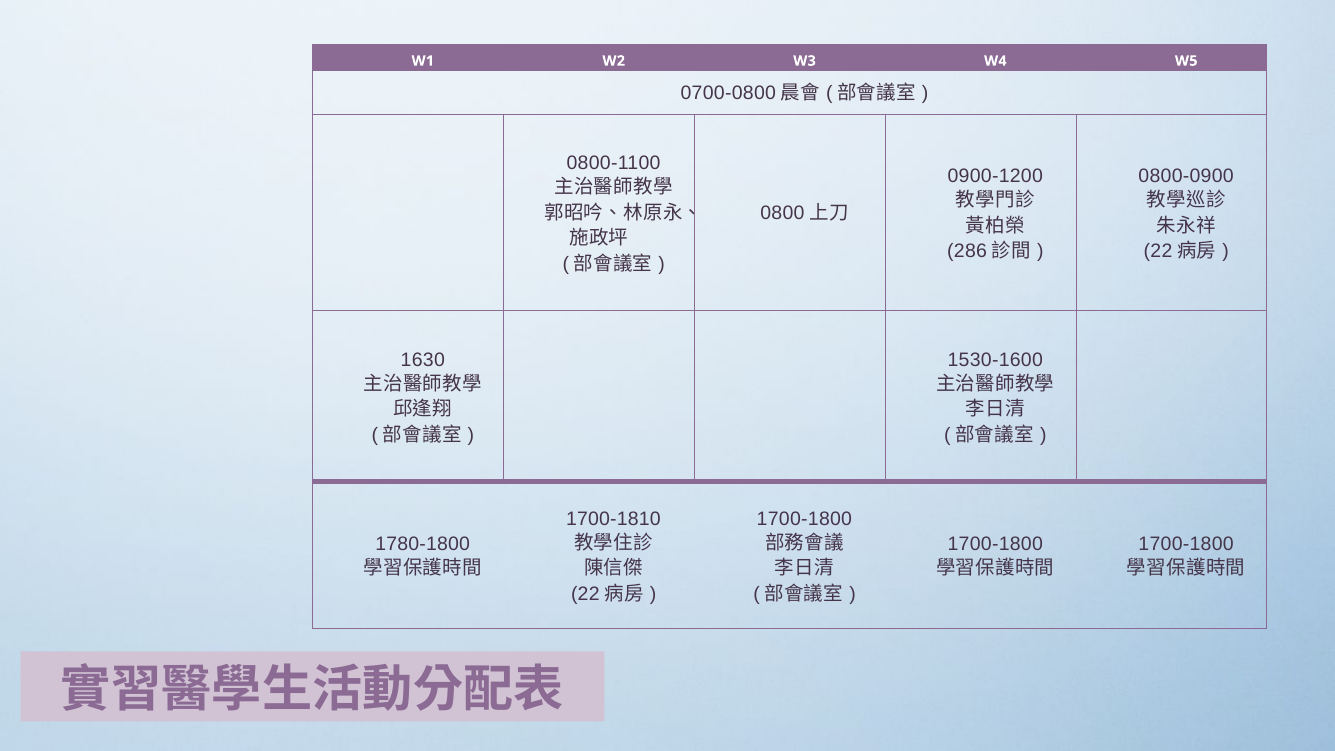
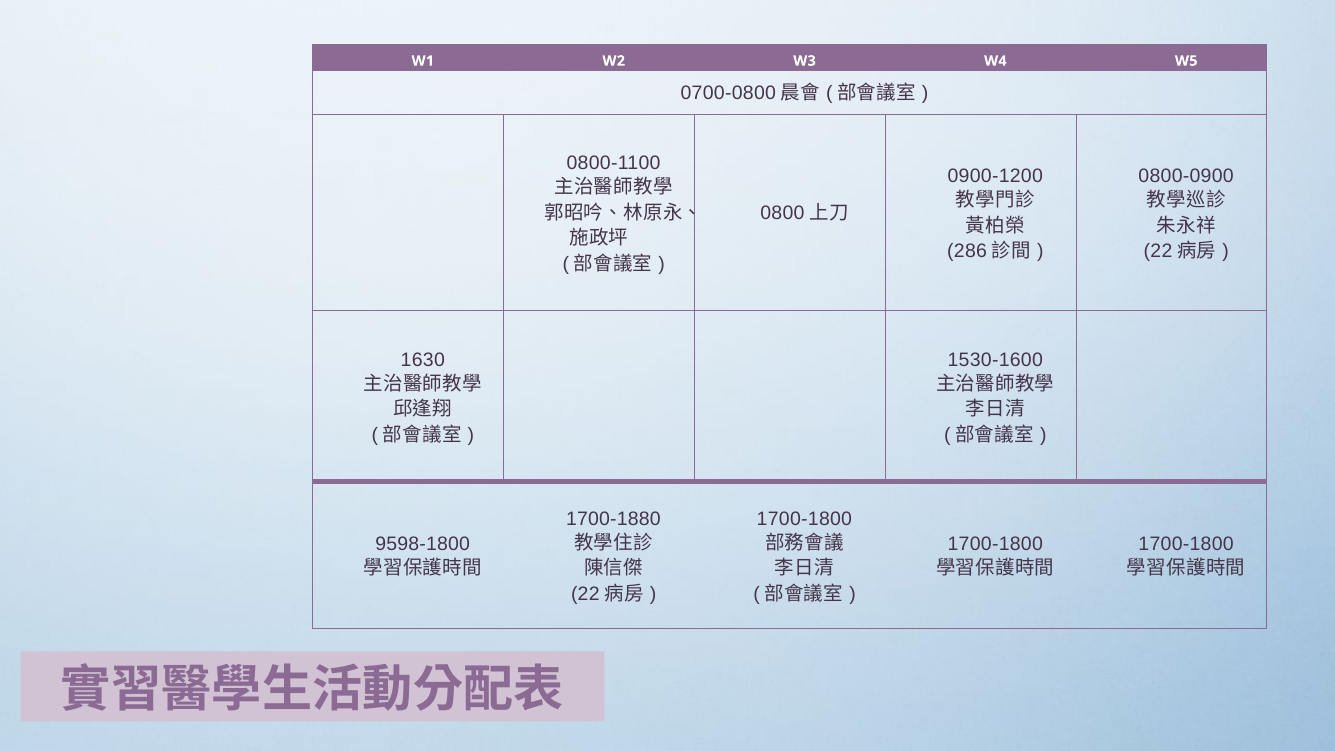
1700-1810: 1700-1810 -> 1700-1880
1780-1800: 1780-1800 -> 9598-1800
